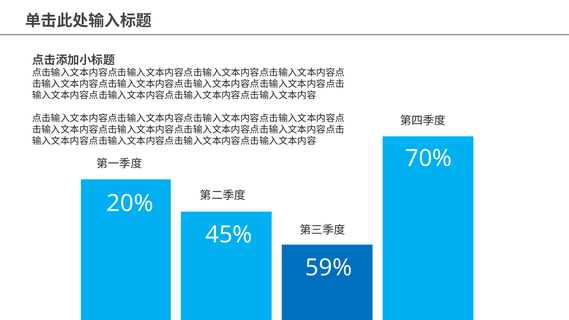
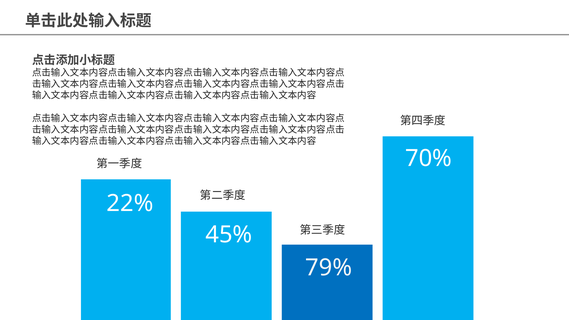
20%: 20% -> 22%
59%: 59% -> 79%
